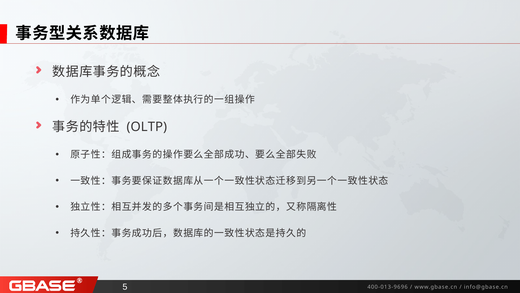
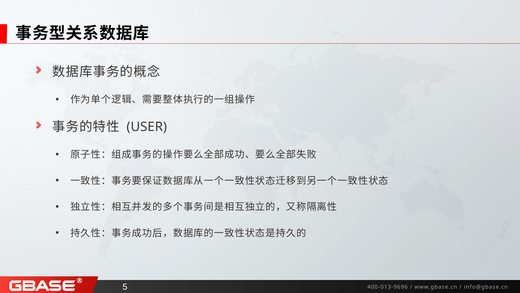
OLTP: OLTP -> USER
